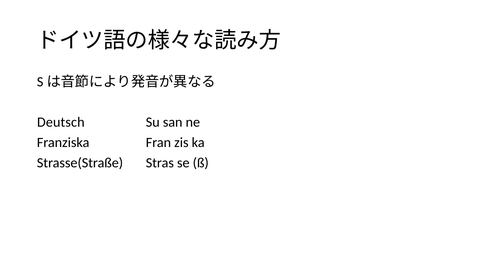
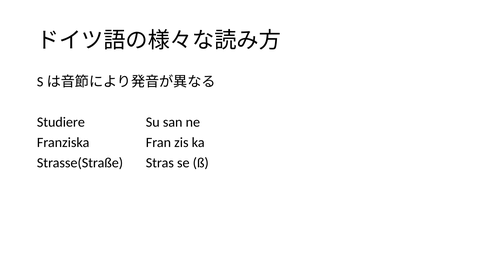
Deutsch: Deutsch -> Studiere
